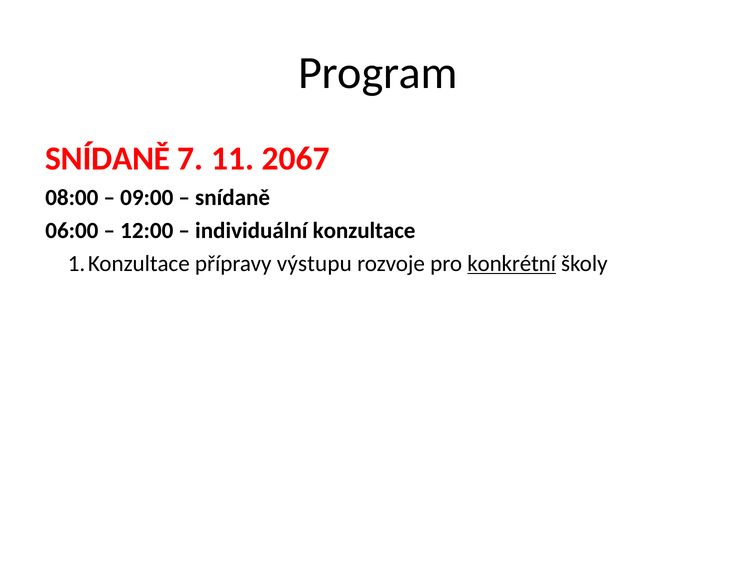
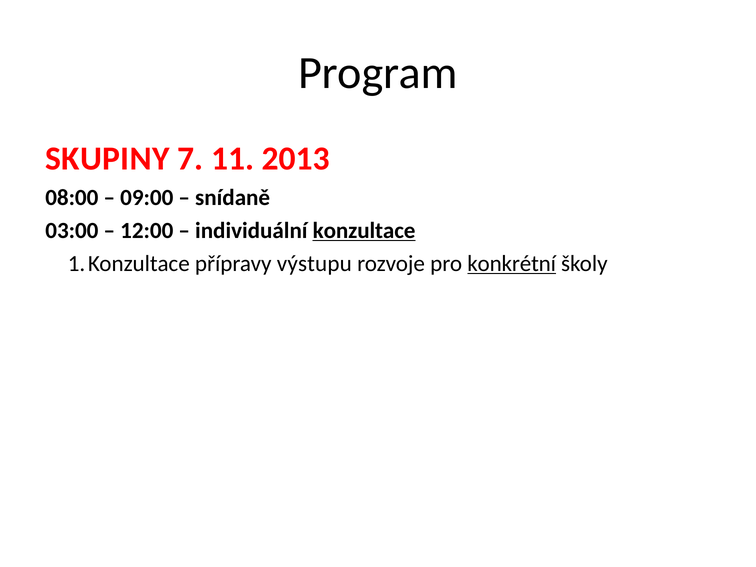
SNÍDANĚ at (108, 159): SNÍDANĚ -> SKUPINY
2067: 2067 -> 2013
06:00: 06:00 -> 03:00
konzultace underline: none -> present
